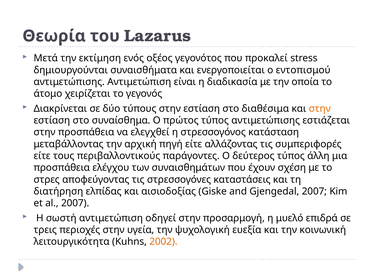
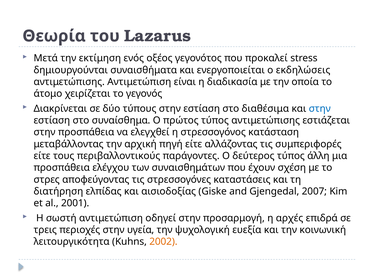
εντοπισμού: εντοπισμού -> εκδηλώσεις
στην at (320, 109) colour: orange -> blue
al 2007: 2007 -> 2001
μυελό: μυελό -> αρχές
